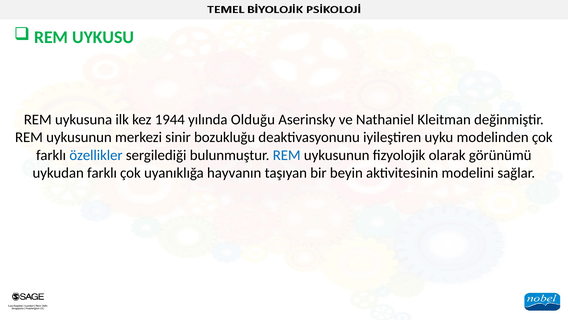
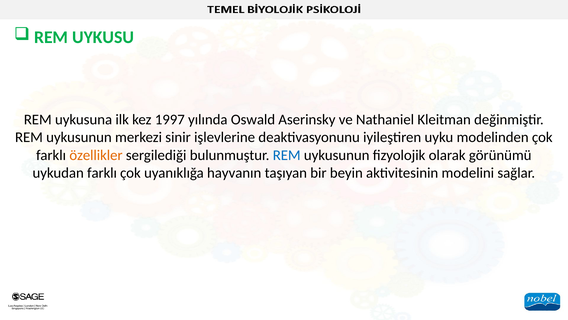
1944: 1944 -> 1997
Olduğu: Olduğu -> Oswald
bozukluğu: bozukluğu -> işlevlerine
özellikler colour: blue -> orange
